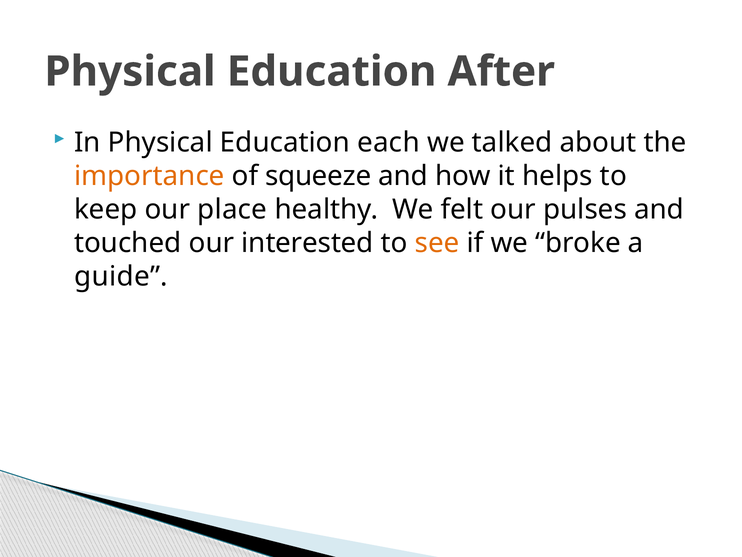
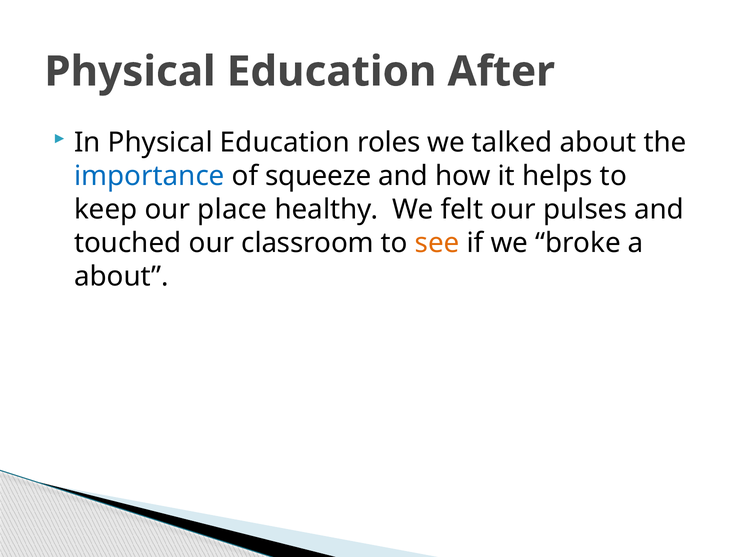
each: each -> roles
importance colour: orange -> blue
interested: interested -> classroom
guide at (121, 276): guide -> about
